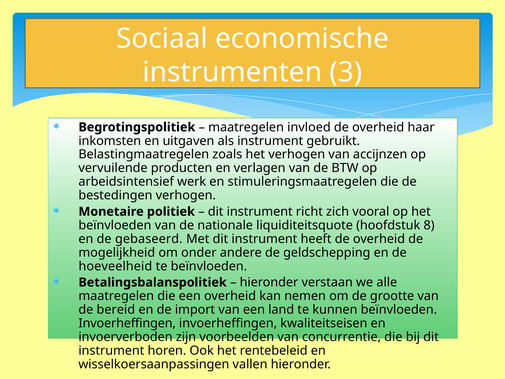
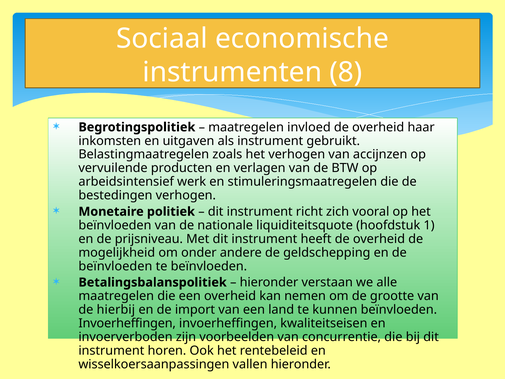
3: 3 -> 8
8: 8 -> 1
gebaseerd: gebaseerd -> prijsniveau
hoeveelheid at (115, 266): hoeveelheid -> beïnvloeden
bereid: bereid -> hierbij
